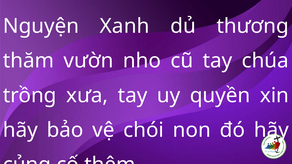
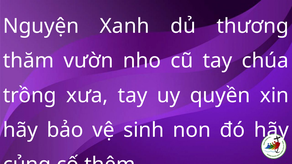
chói: chói -> sinh
